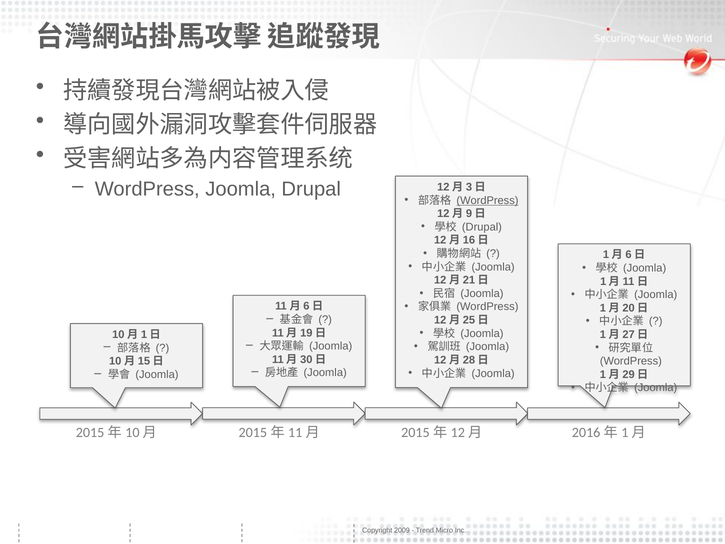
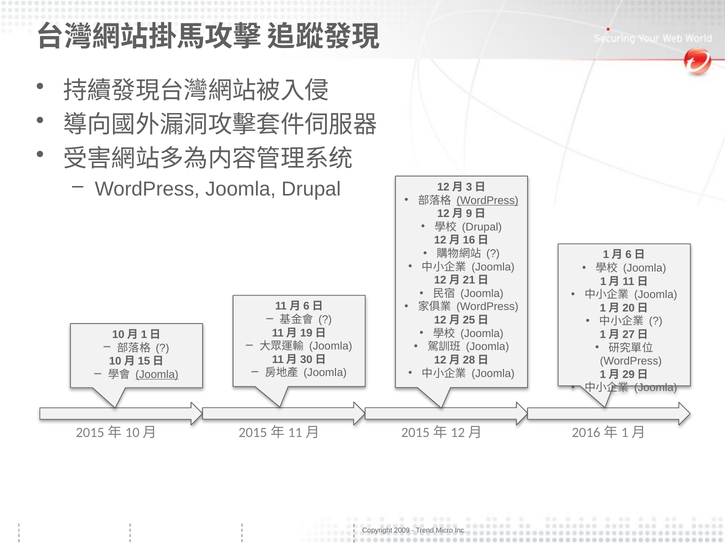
Joomla at (157, 374) underline: none -> present
